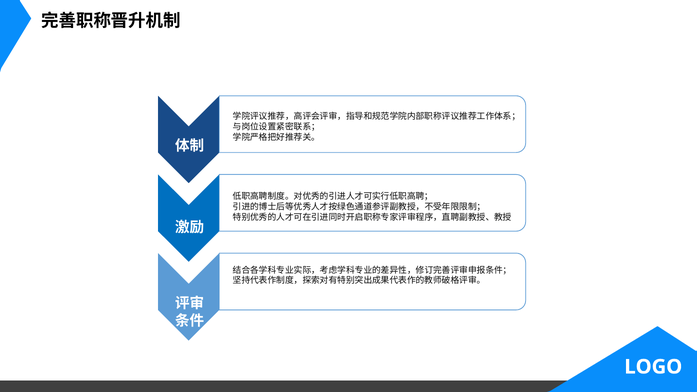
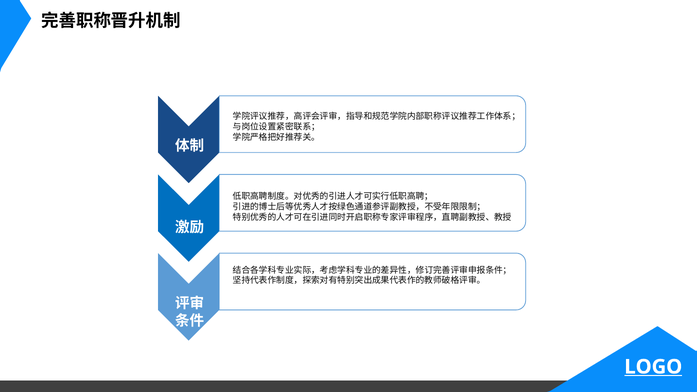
LOGO underline: none -> present
